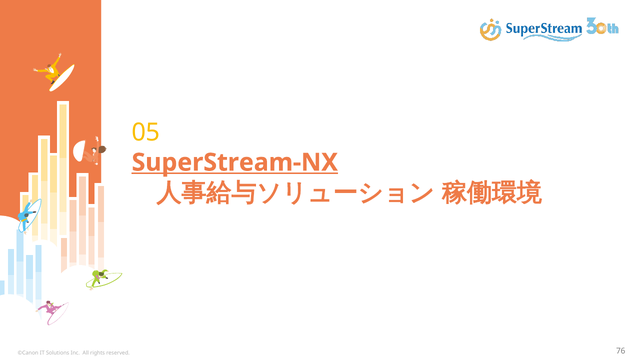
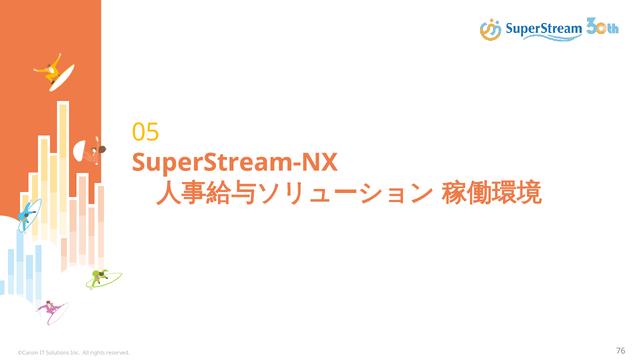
SuperStream-NX underline: present -> none
